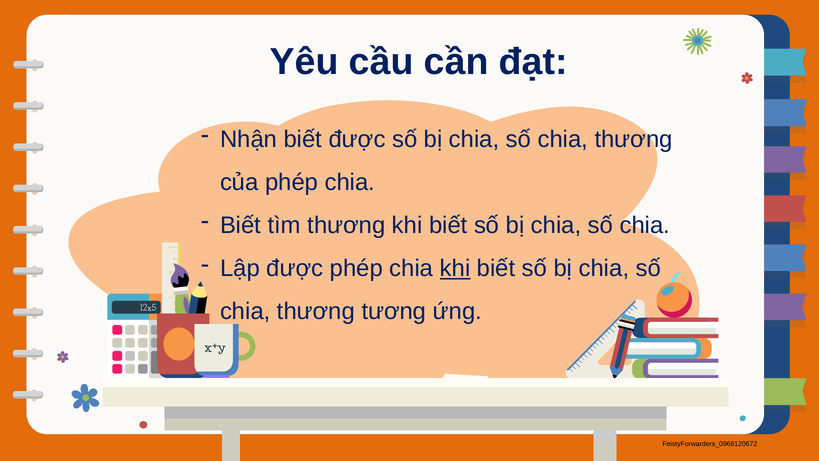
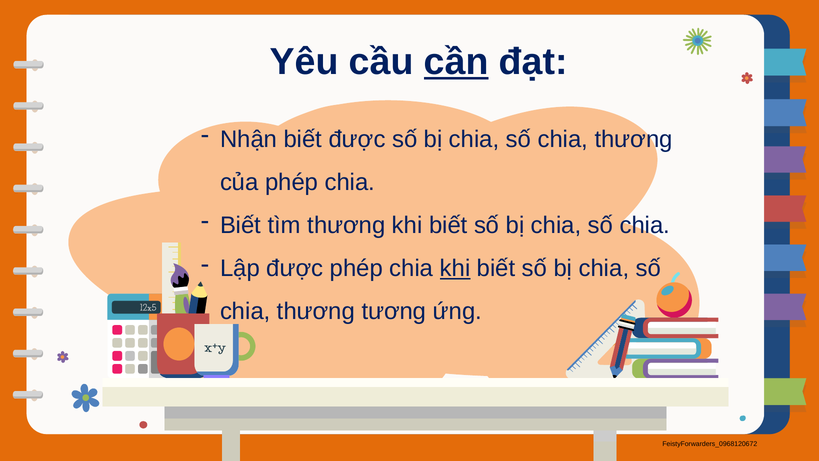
cần underline: none -> present
